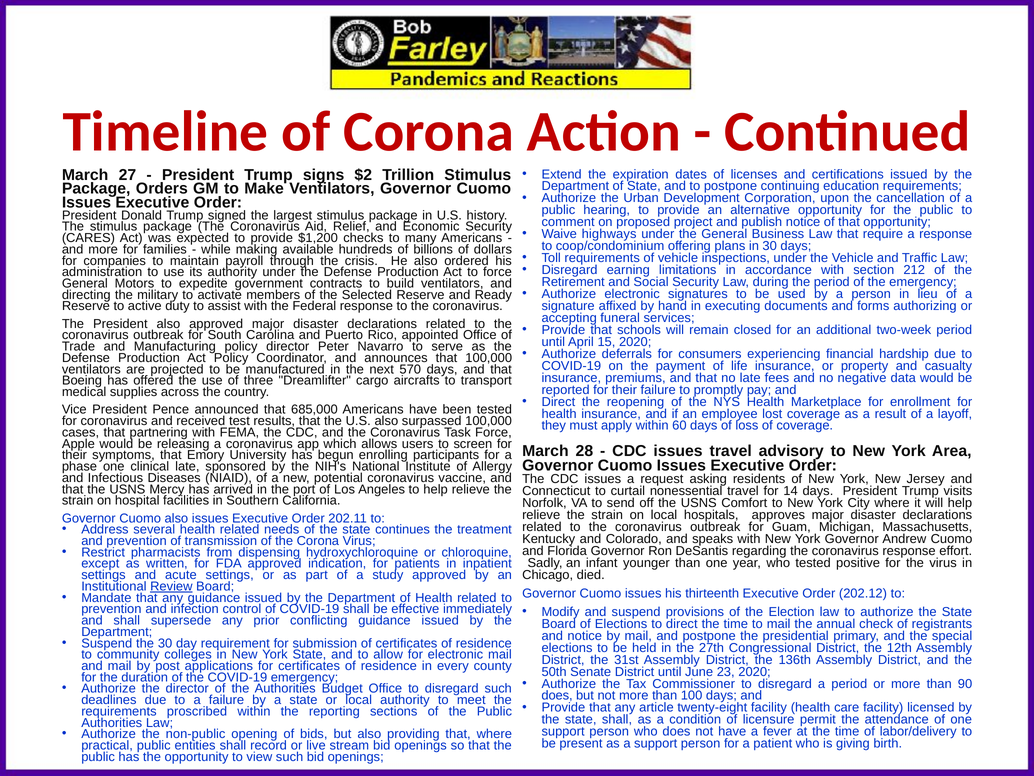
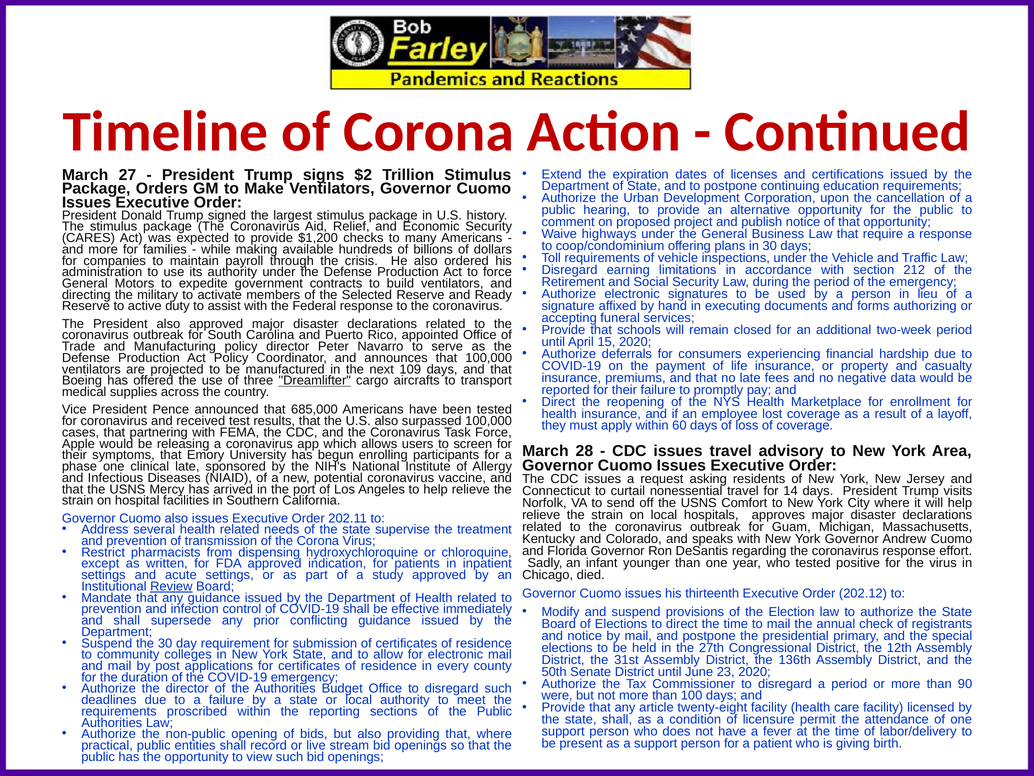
570: 570 -> 109
Dreamlifter underline: none -> present
continues: continues -> supervise
does at (557, 695): does -> were
